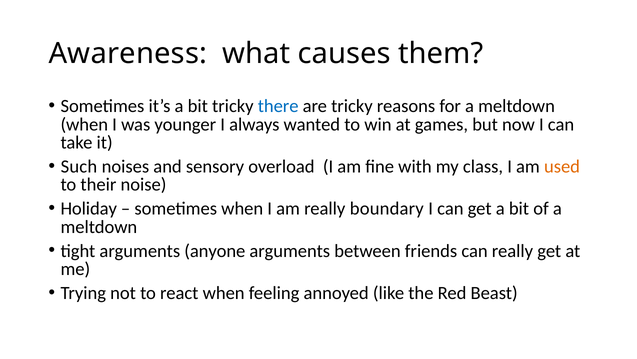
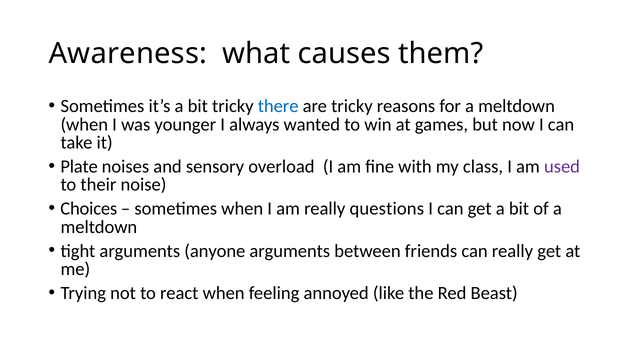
Such: Such -> Plate
used colour: orange -> purple
Holiday: Holiday -> Choices
boundary: boundary -> questions
